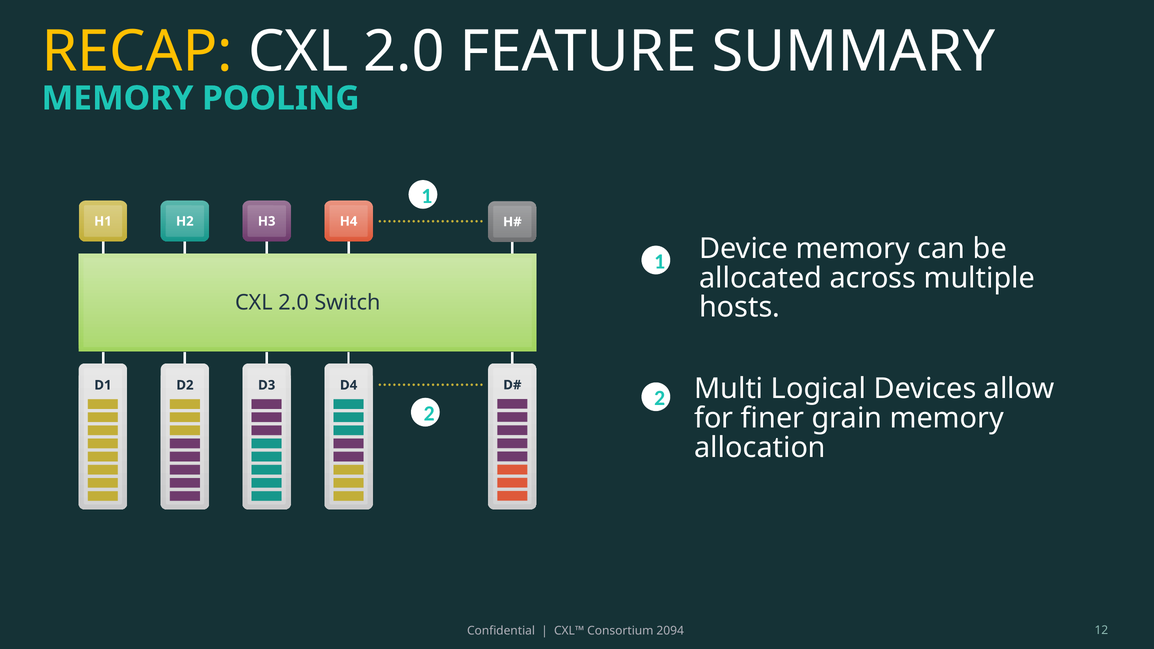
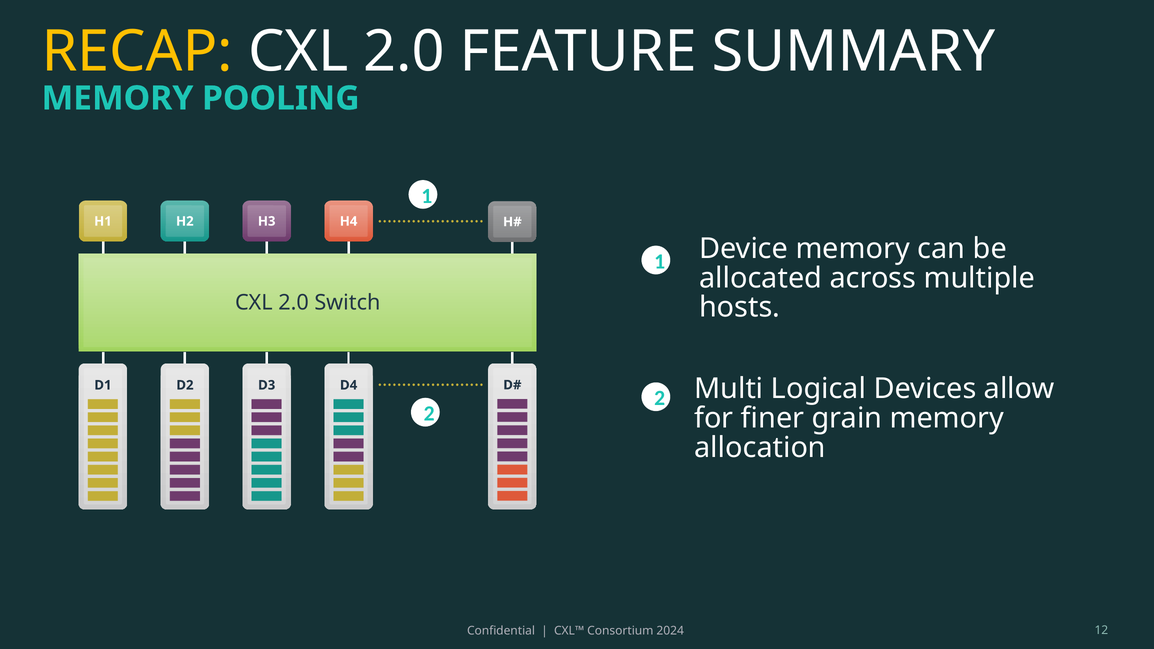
2094: 2094 -> 2024
